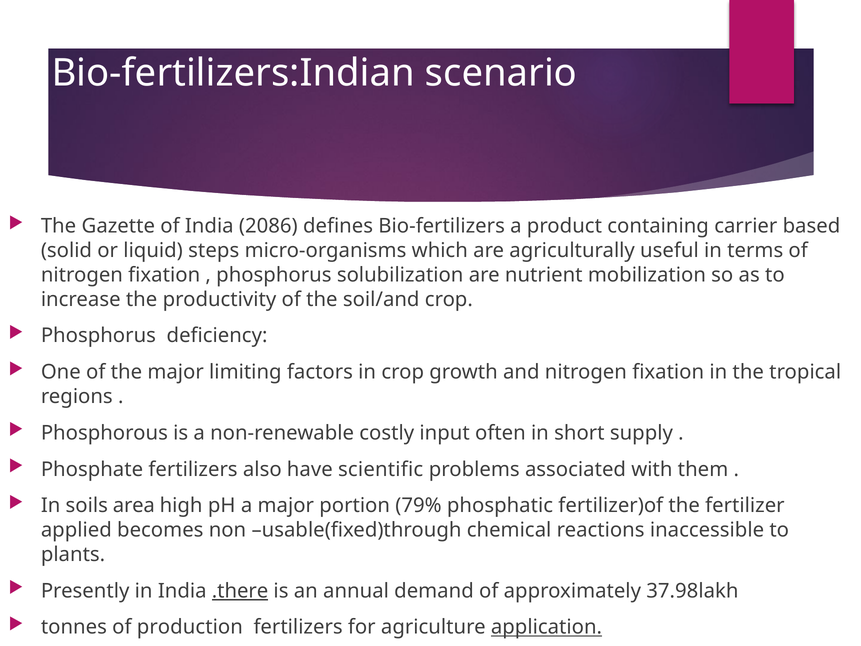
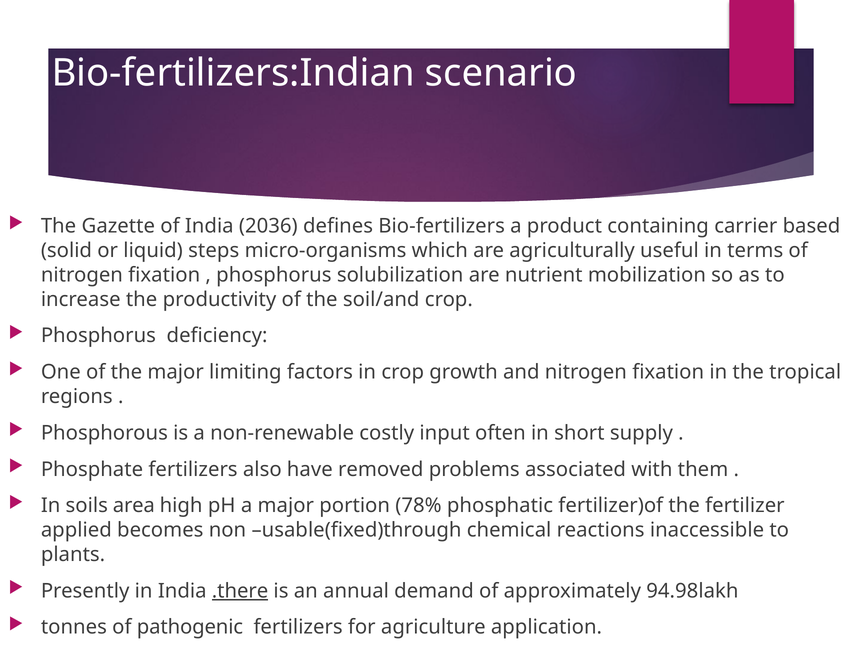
2086: 2086 -> 2036
scientific: scientific -> removed
79%: 79% -> 78%
37.98lakh: 37.98lakh -> 94.98lakh
production: production -> pathogenic
application underline: present -> none
